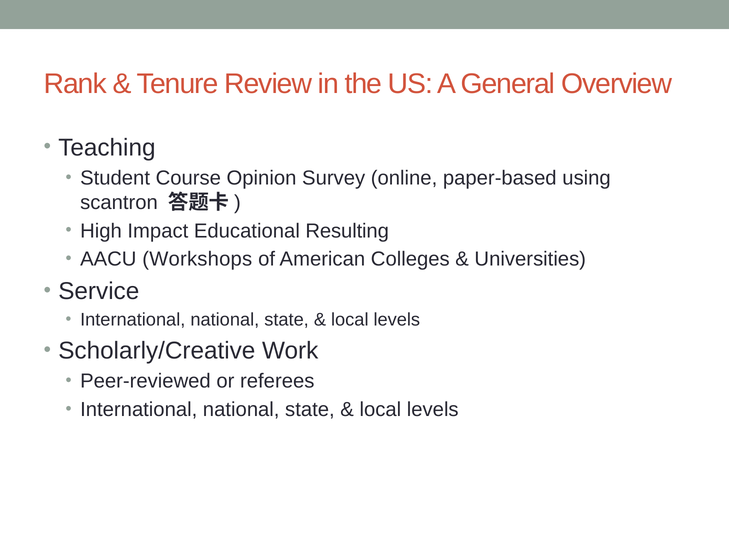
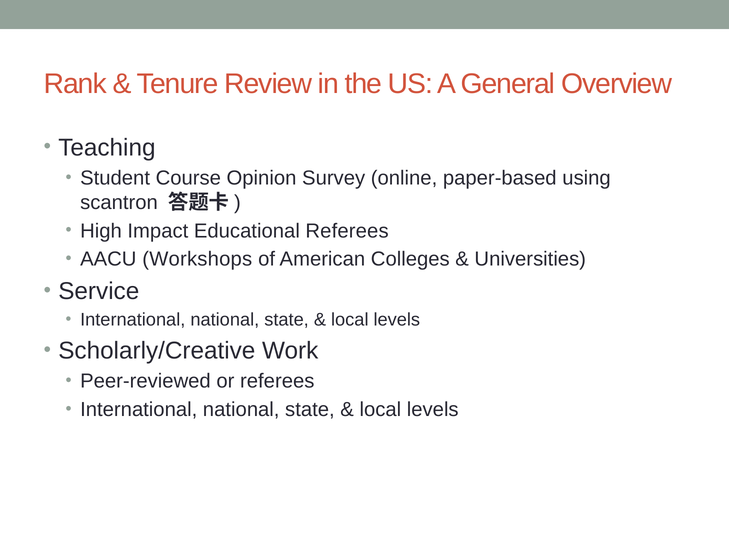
Educational Resulting: Resulting -> Referees
